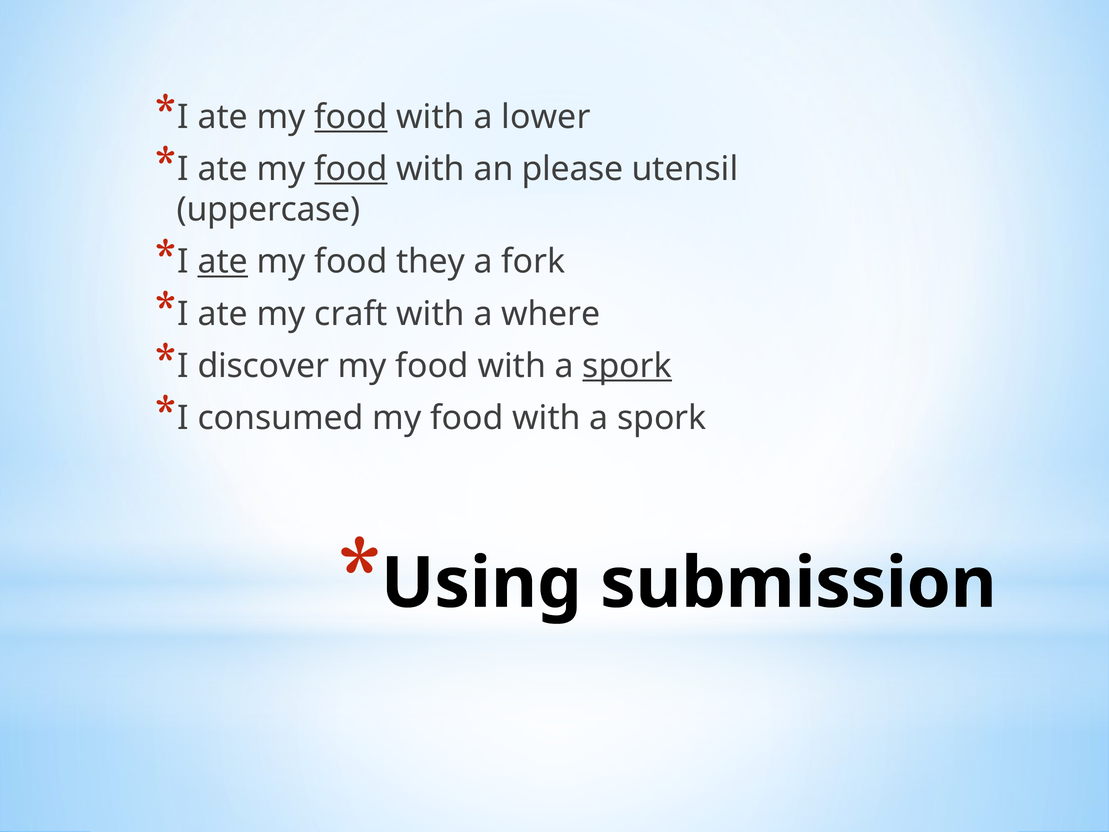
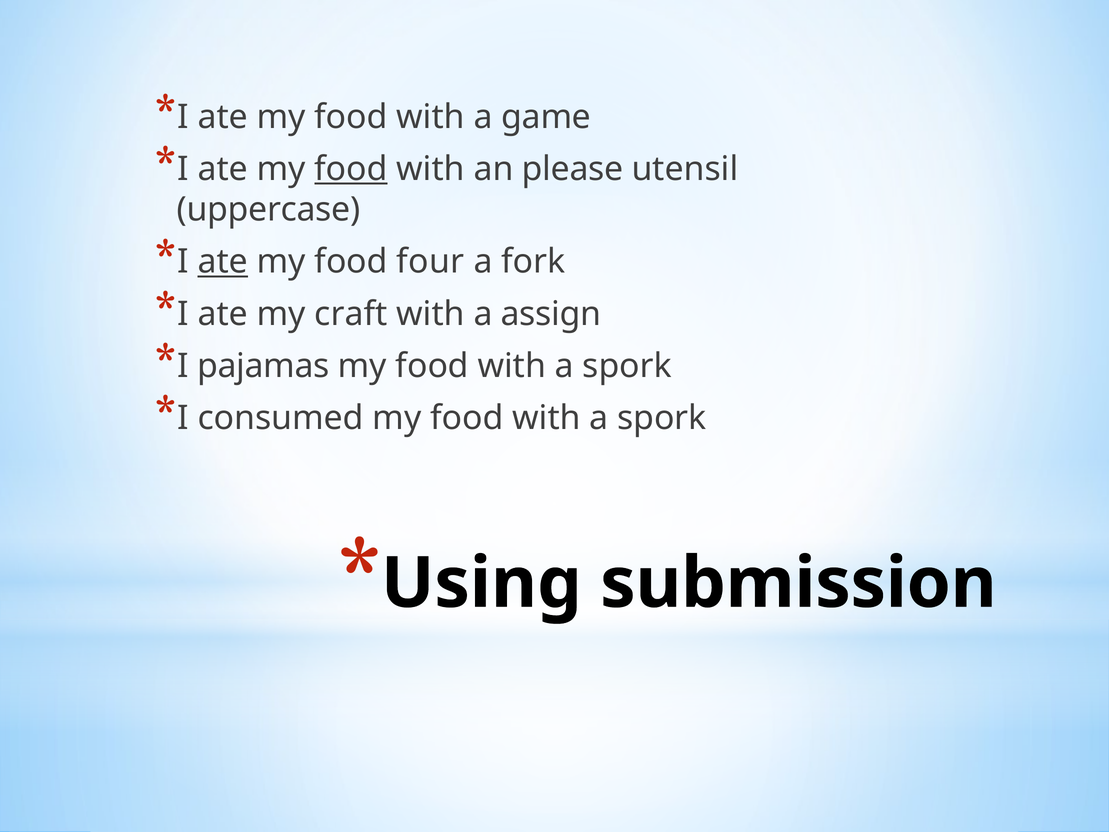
food at (351, 117) underline: present -> none
lower: lower -> game
they: they -> four
where: where -> assign
discover: discover -> pajamas
spork at (627, 366) underline: present -> none
